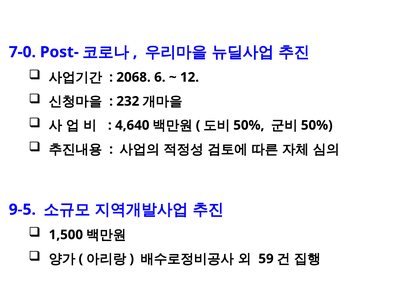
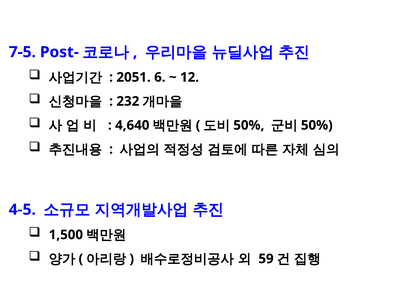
7-0: 7-0 -> 7-5
2068: 2068 -> 2051
9-5: 9-5 -> 4-5
